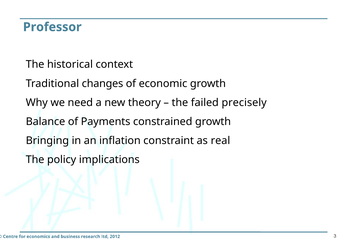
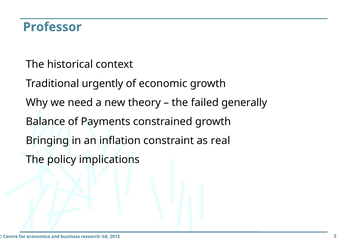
changes: changes -> urgently
precisely: precisely -> generally
